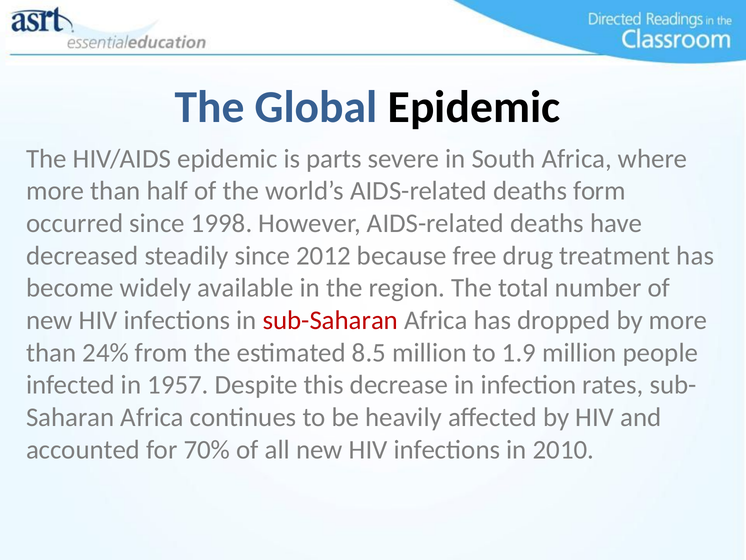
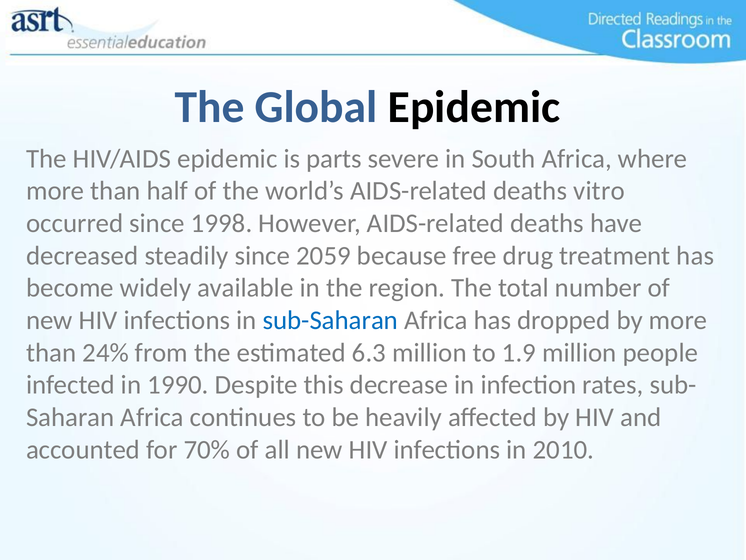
form: form -> vitro
2012: 2012 -> 2059
sub-Saharan colour: red -> blue
8.5: 8.5 -> 6.3
1957: 1957 -> 1990
